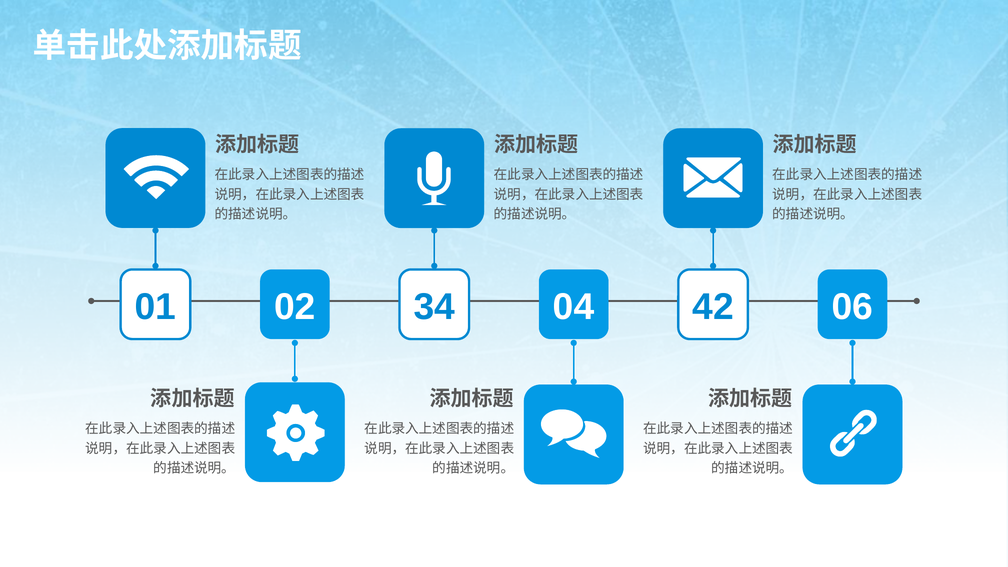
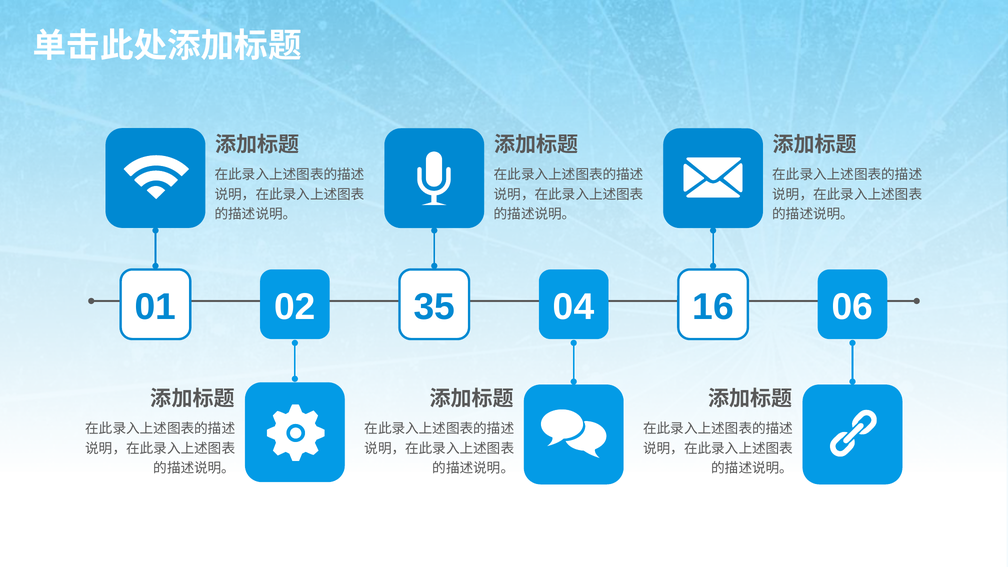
34: 34 -> 35
42: 42 -> 16
